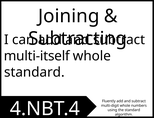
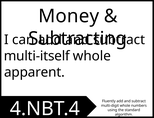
Joining: Joining -> Money
standard at (34, 72): standard -> apparent
